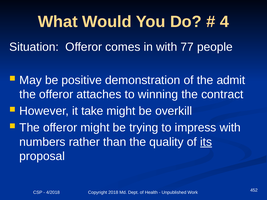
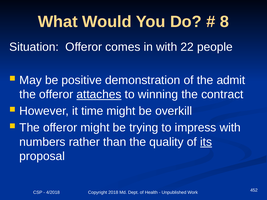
4: 4 -> 8
77: 77 -> 22
attaches underline: none -> present
take: take -> time
